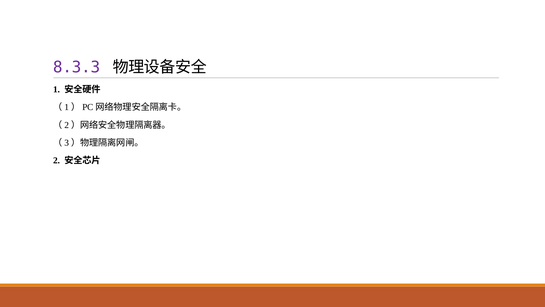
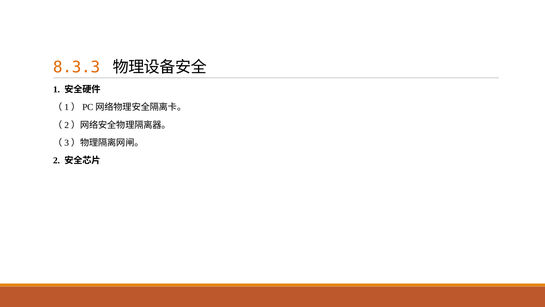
8.3.3 colour: purple -> orange
